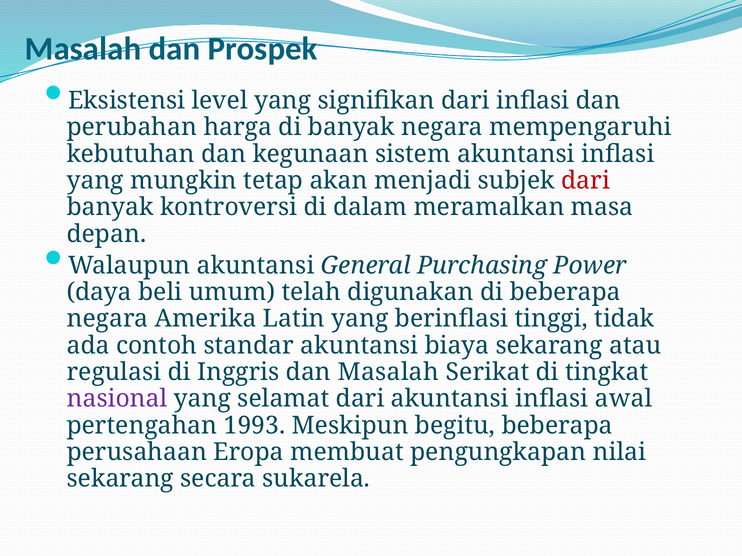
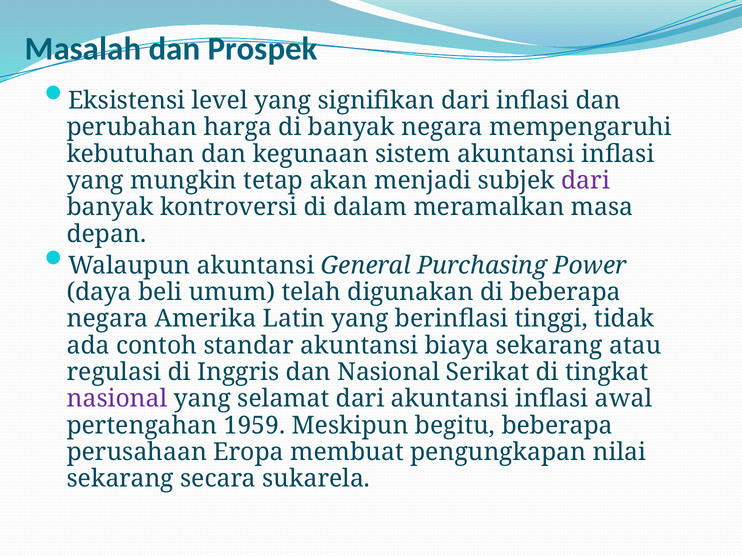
dari at (586, 181) colour: red -> purple
dan Masalah: Masalah -> Nasional
1993: 1993 -> 1959
